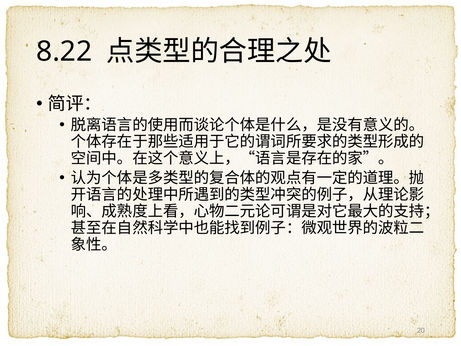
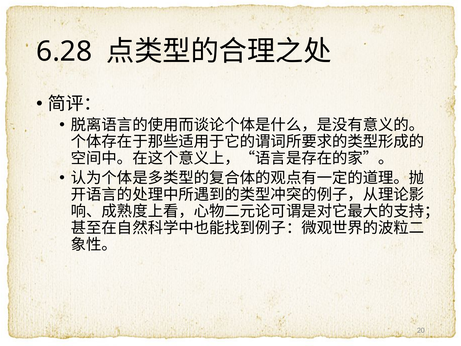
8.22: 8.22 -> 6.28
